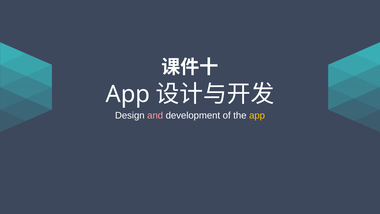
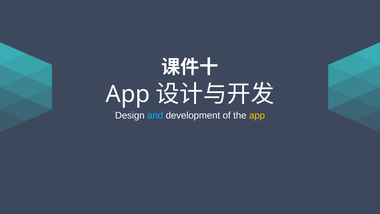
and colour: pink -> light blue
